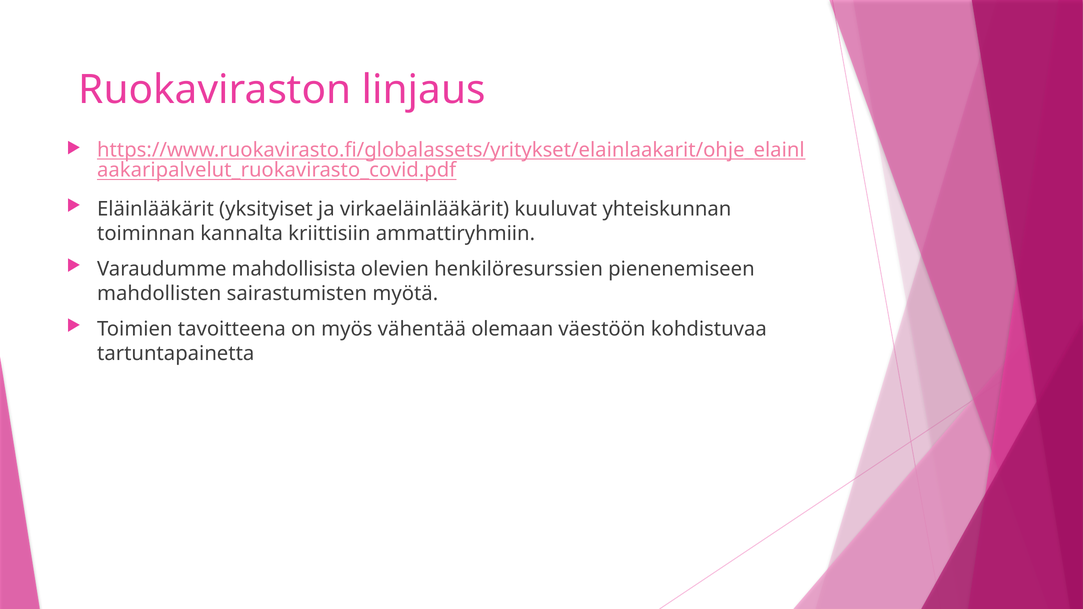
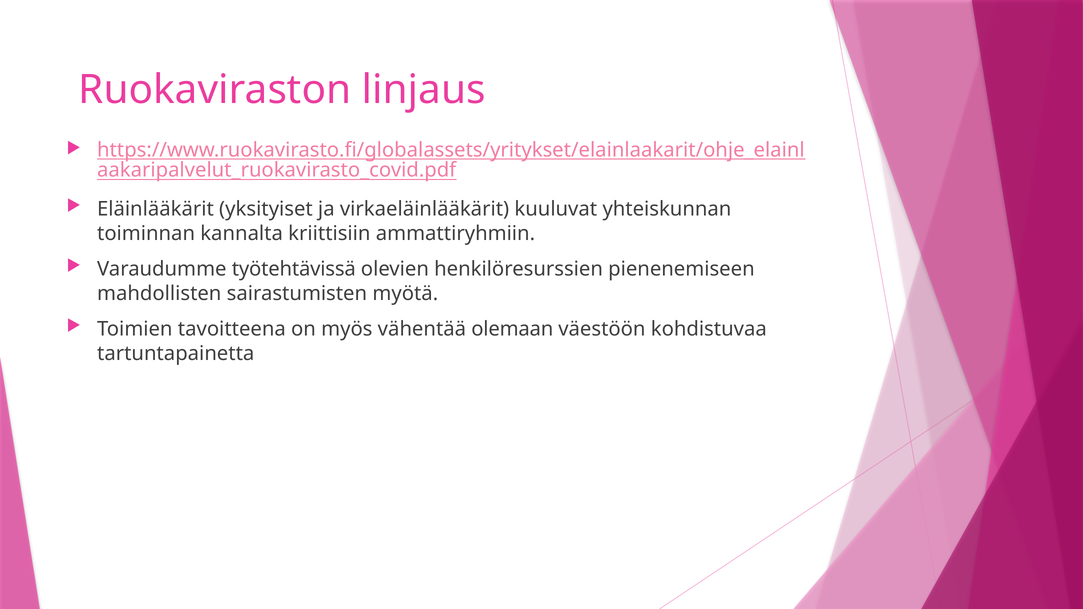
mahdollisista: mahdollisista -> työtehtävissä
